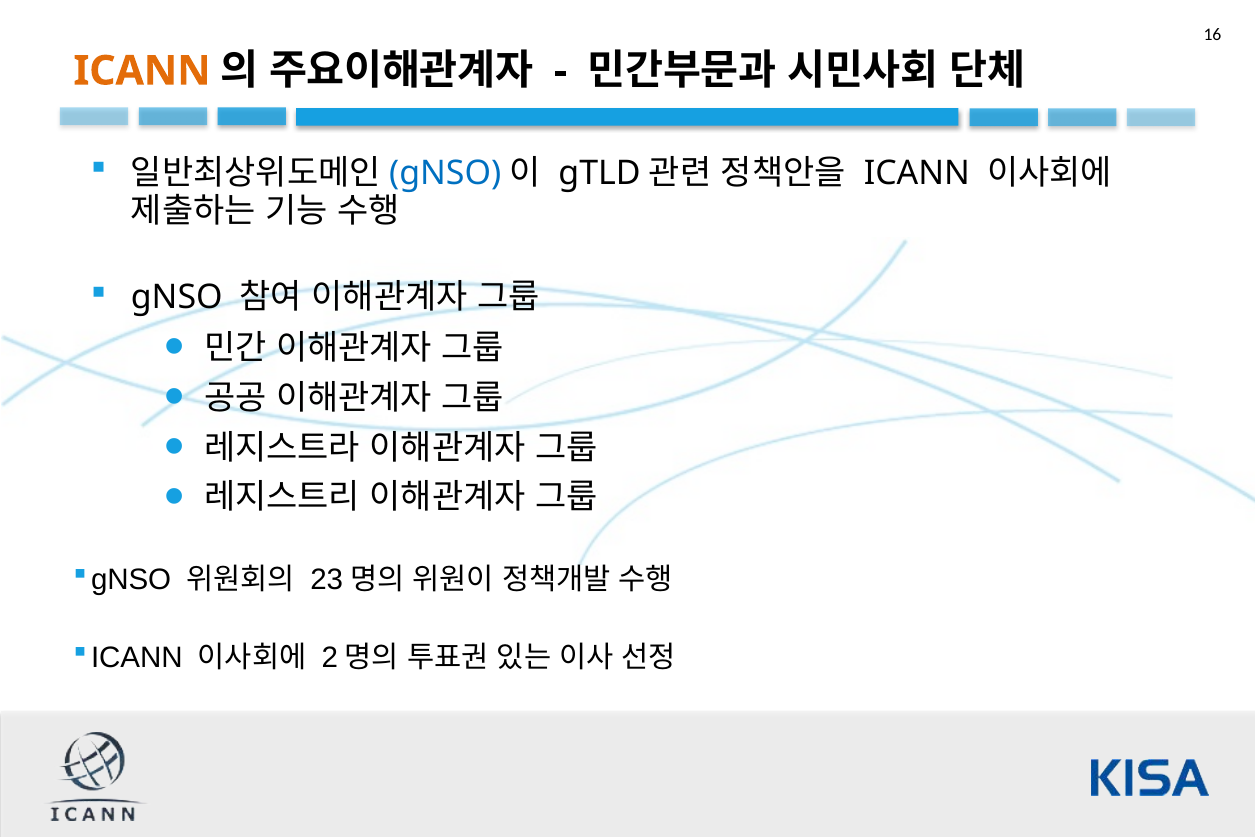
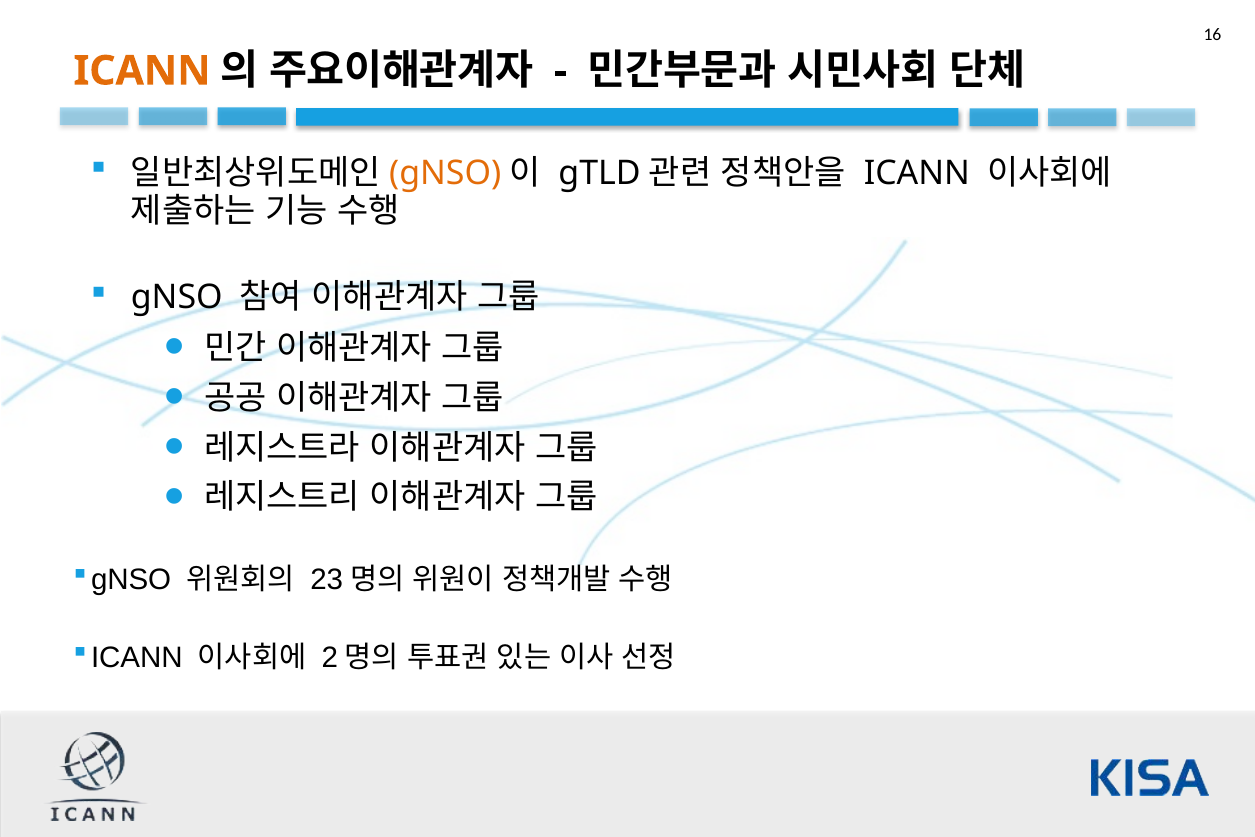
gNSO at (445, 173) colour: blue -> orange
